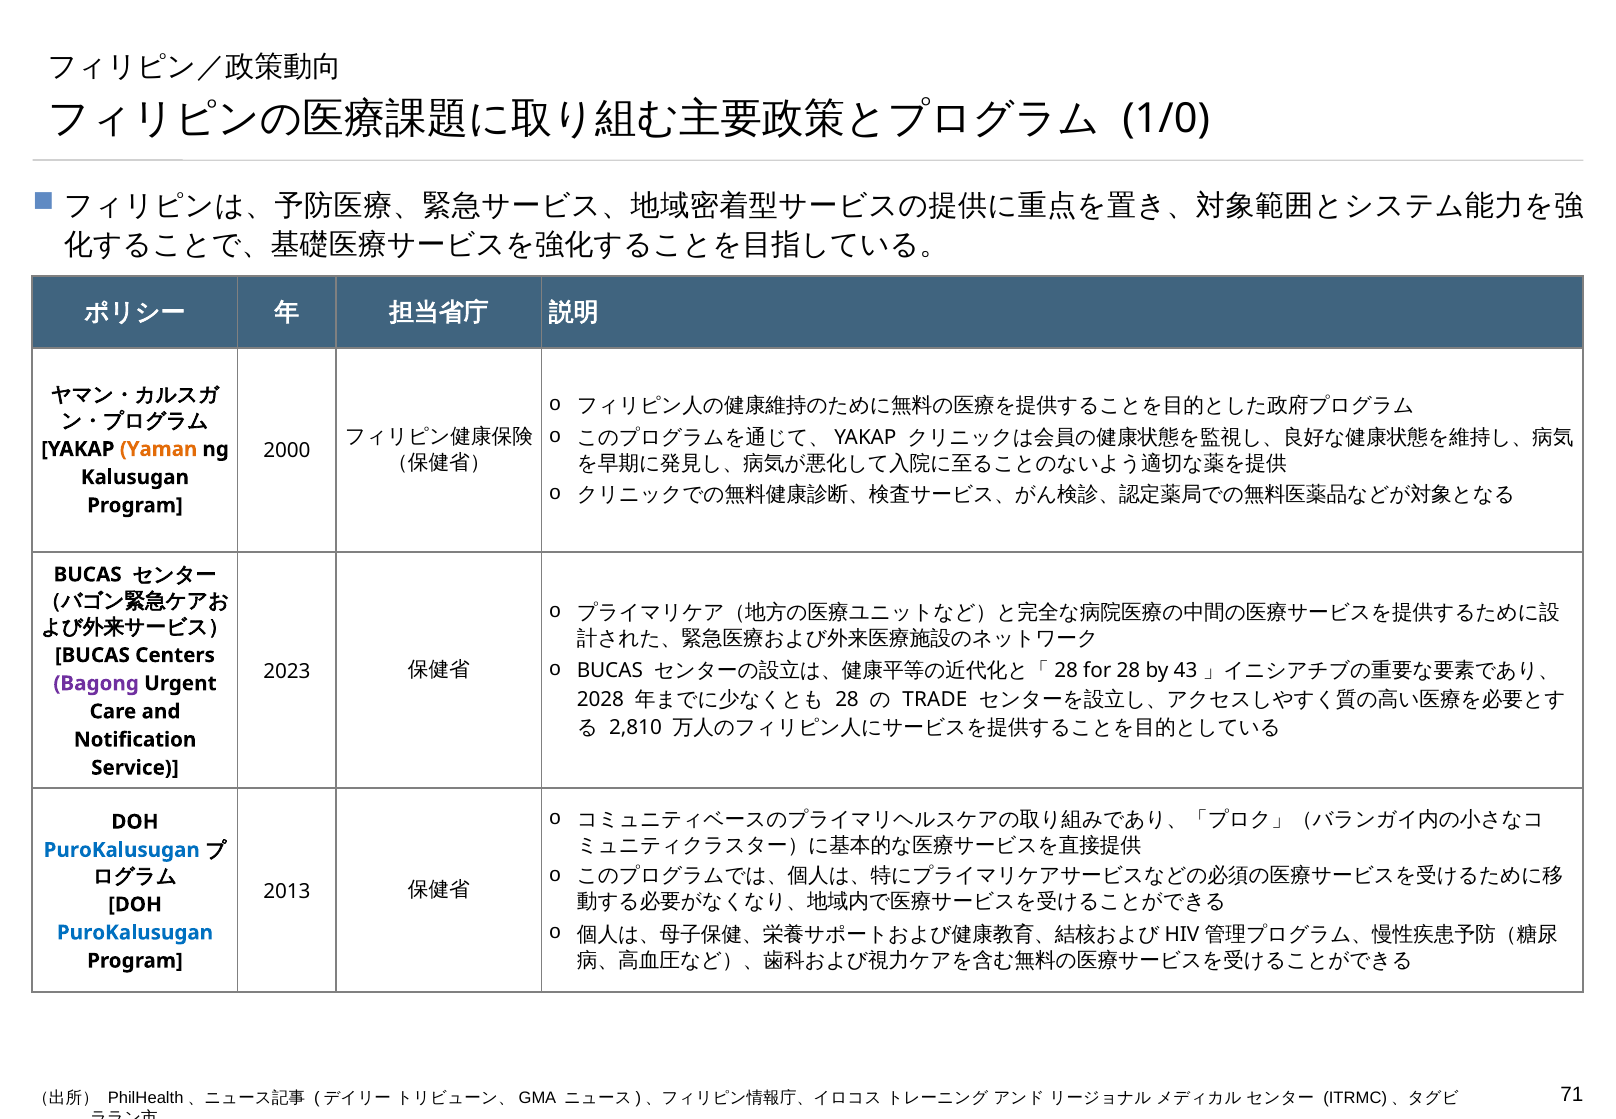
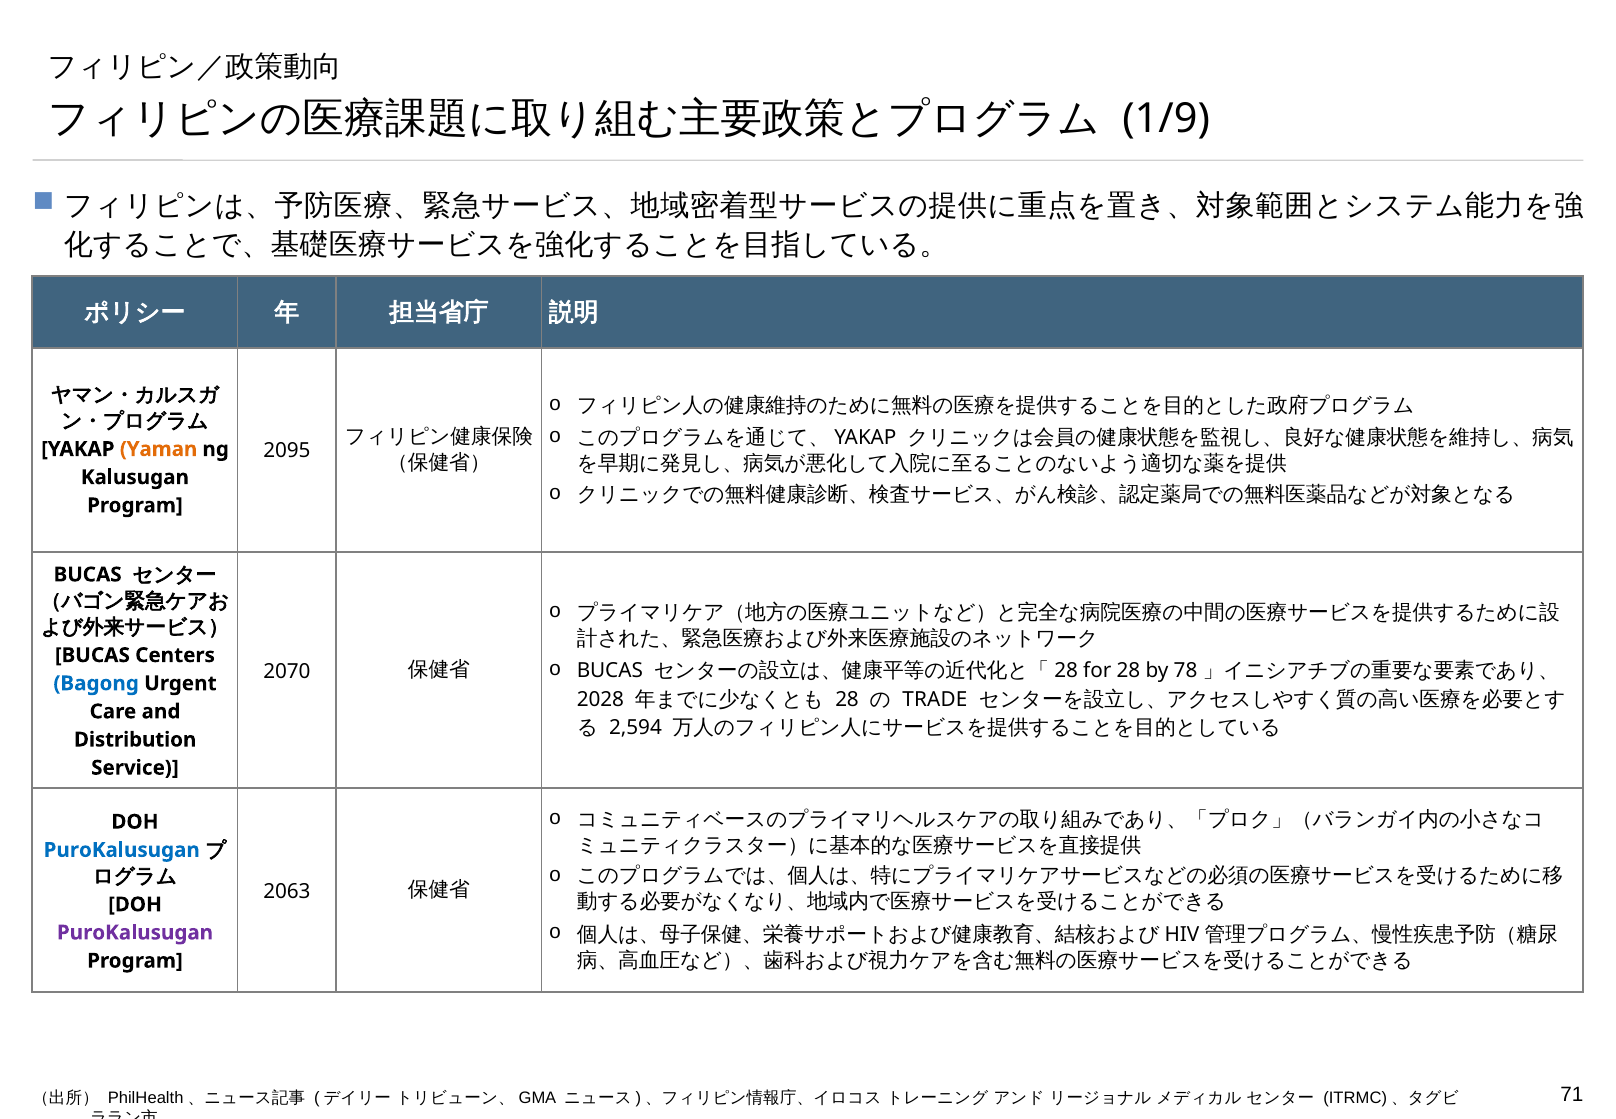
1/0: 1/0 -> 1/9
2000: 2000 -> 2095
43: 43 -> 78
2023: 2023 -> 2070
Bagong colour: purple -> blue
2,810: 2,810 -> 2,594
Notification: Notification -> Distribution
2013: 2013 -> 2063
PuroKalusugan at (135, 932) colour: blue -> purple
